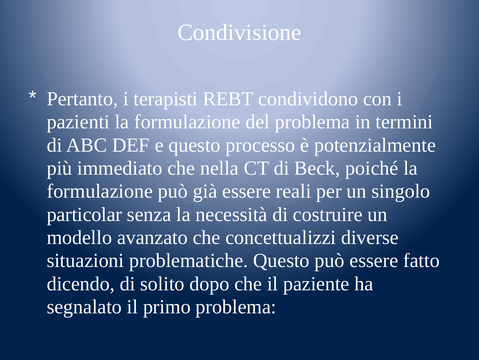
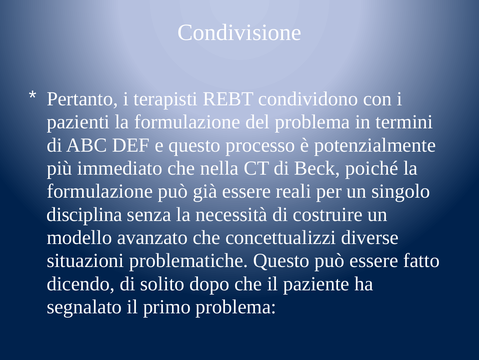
particolar: particolar -> disciplina
